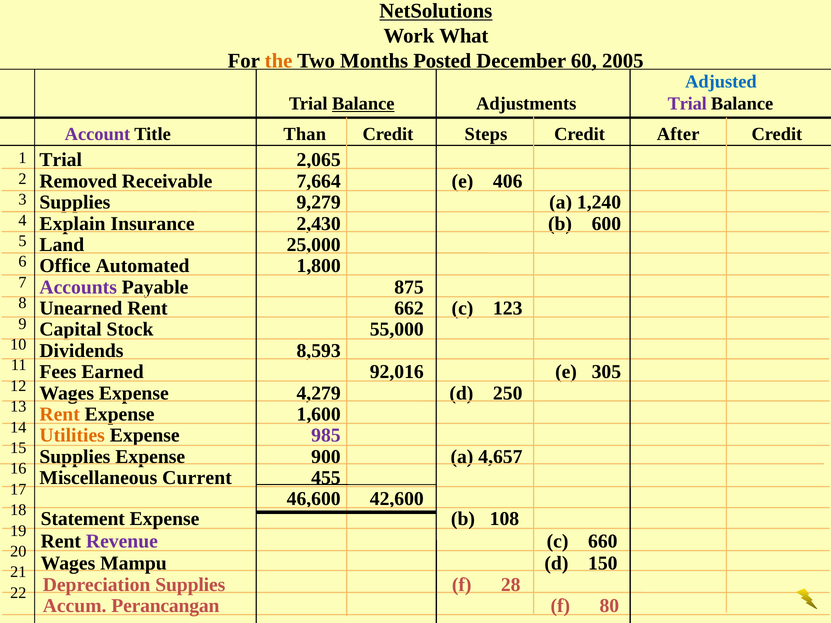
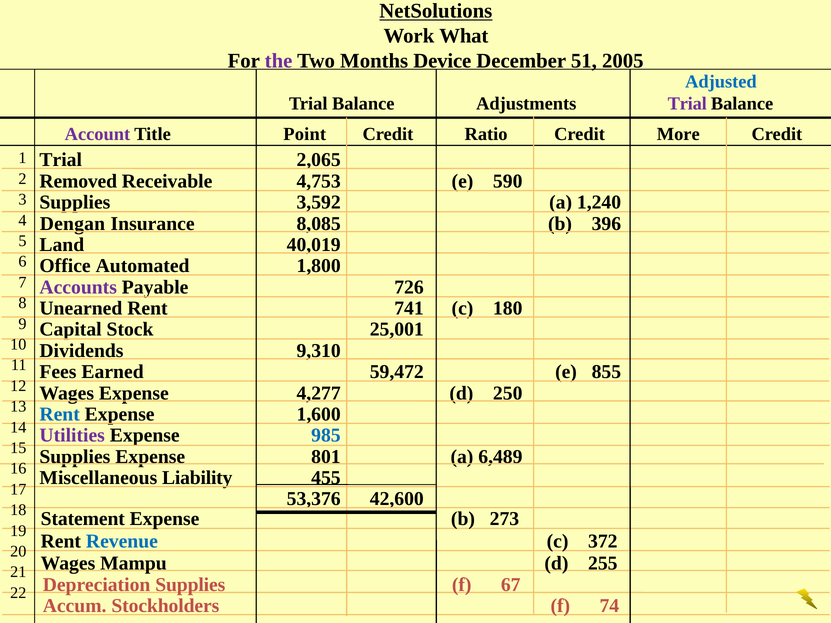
the colour: orange -> purple
Posted: Posted -> Device
60: 60 -> 51
Balance at (363, 104) underline: present -> none
Than: Than -> Point
Steps: Steps -> Ratio
After: After -> More
7,664: 7,664 -> 4,753
406: 406 -> 590
9,279: 9,279 -> 3,592
Explain: Explain -> Dengan
2,430: 2,430 -> 8,085
600: 600 -> 396
25,000: 25,000 -> 40,019
875: 875 -> 726
662: 662 -> 741
123: 123 -> 180
55,000: 55,000 -> 25,001
8,593: 8,593 -> 9,310
92,016: 92,016 -> 59,472
305: 305 -> 855
4,279: 4,279 -> 4,277
Rent at (60, 414) colour: orange -> blue
Utilities colour: orange -> purple
985 colour: purple -> blue
900: 900 -> 801
4,657: 4,657 -> 6,489
Current: Current -> Liability
46,600: 46,600 -> 53,376
108: 108 -> 273
Revenue colour: purple -> blue
660: 660 -> 372
150: 150 -> 255
28: 28 -> 67
Perancangan: Perancangan -> Stockholders
80: 80 -> 74
